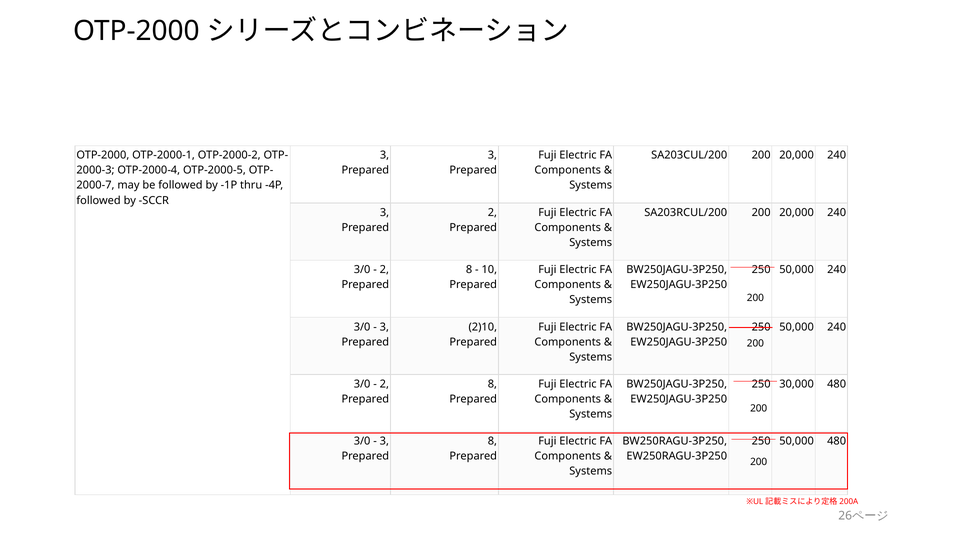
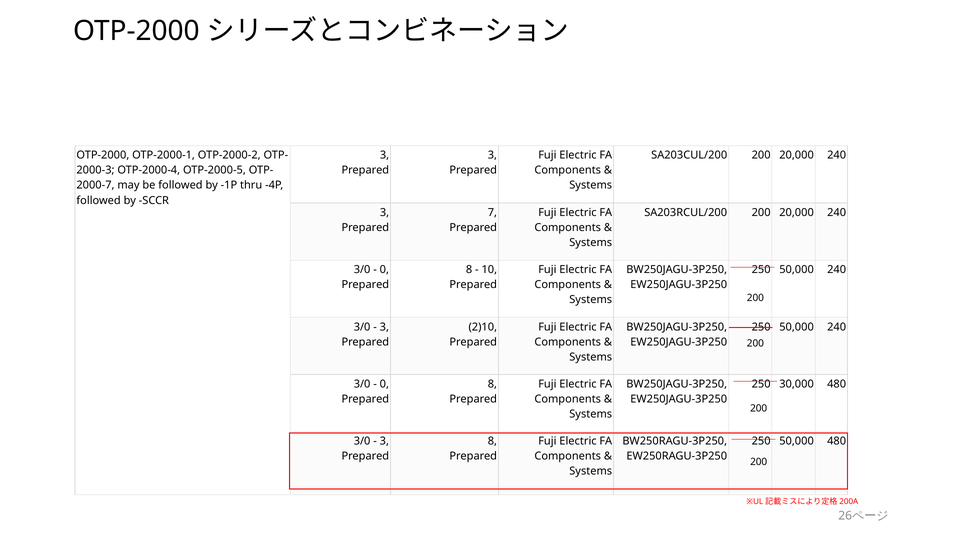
2 at (492, 213): 2 -> 7
2 at (384, 270): 2 -> 0
2 at (384, 384): 2 -> 0
